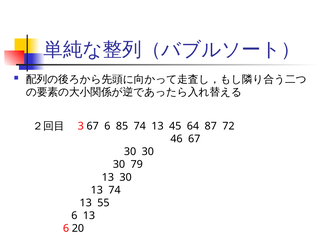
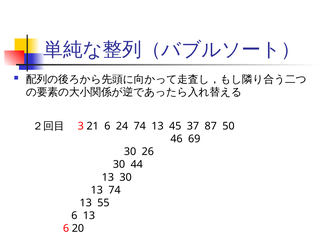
3 67: 67 -> 21
85: 85 -> 24
64: 64 -> 37
72: 72 -> 50
46 67: 67 -> 69
30 at (148, 152): 30 -> 26
79: 79 -> 44
